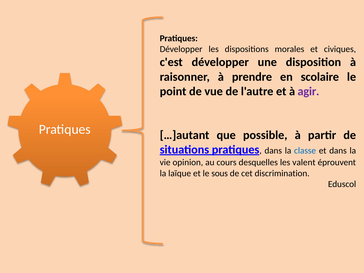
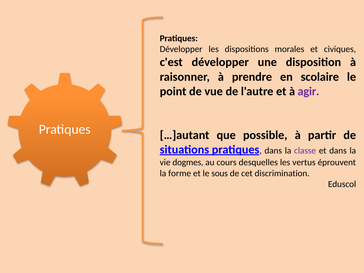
classe colour: blue -> purple
opinion: opinion -> dogmes
valent: valent -> vertus
laïque: laïque -> forme
